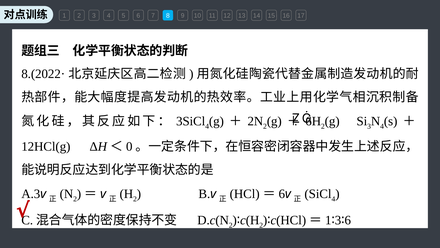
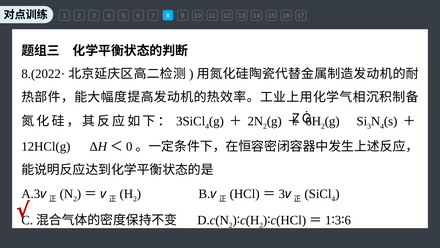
6 at (282, 194): 6 -> 3
